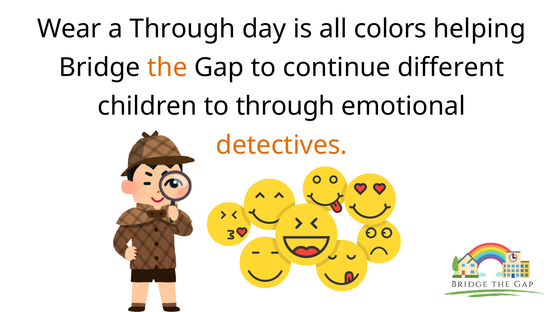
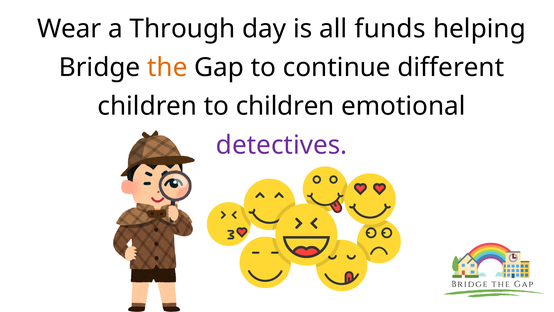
colors: colors -> funds
to through: through -> children
detectives colour: orange -> purple
